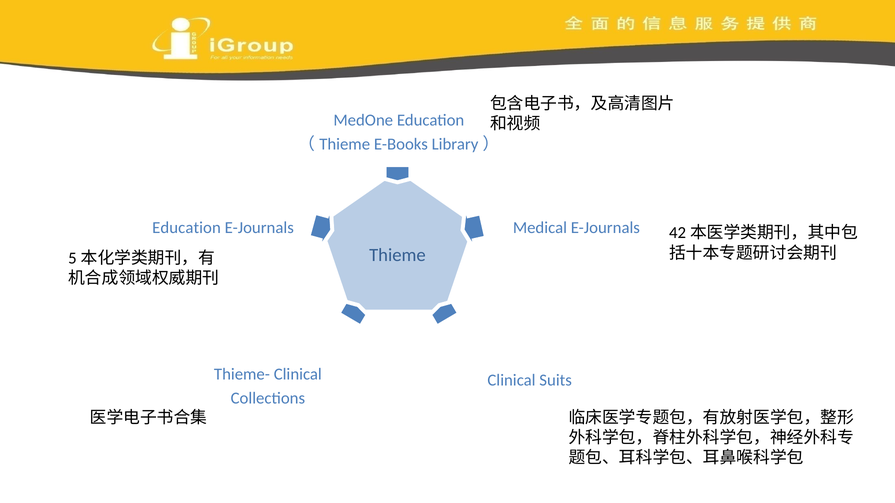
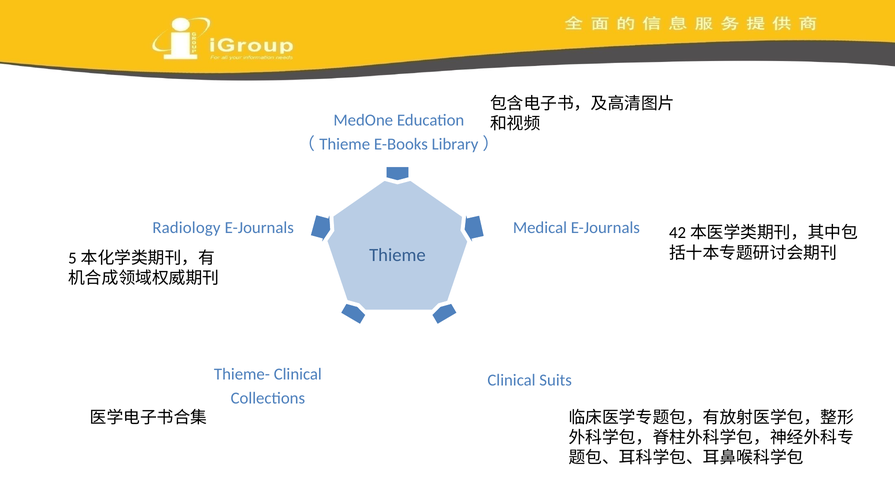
Education at (187, 228): Education -> Radiology
